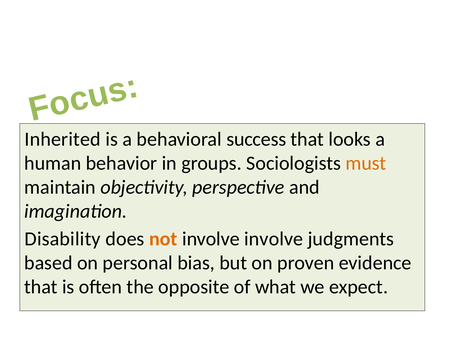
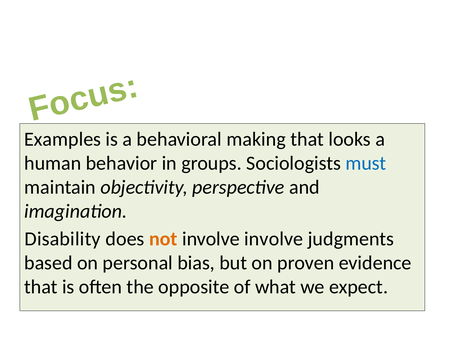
Inherited: Inherited -> Examples
success: success -> making
must colour: orange -> blue
